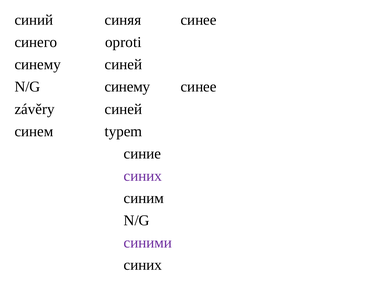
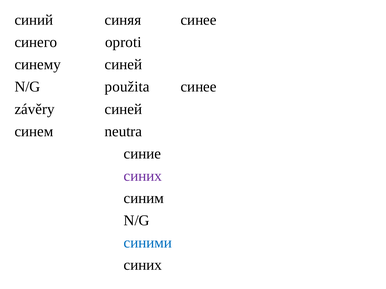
N/G синему: синему -> použita
typem: typem -> neutra
синими colour: purple -> blue
